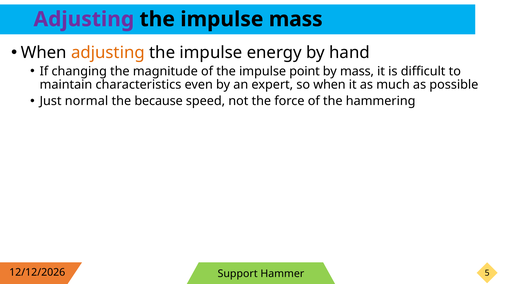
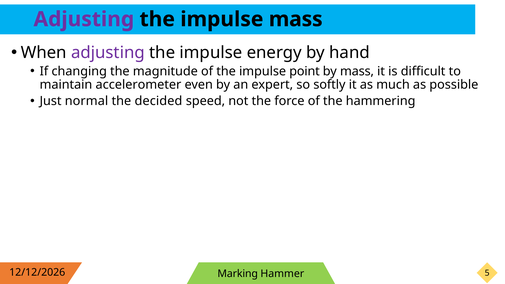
adjusting at (108, 53) colour: orange -> purple
characteristics: characteristics -> accelerometer
so when: when -> softly
because: because -> decided
Support: Support -> Marking
